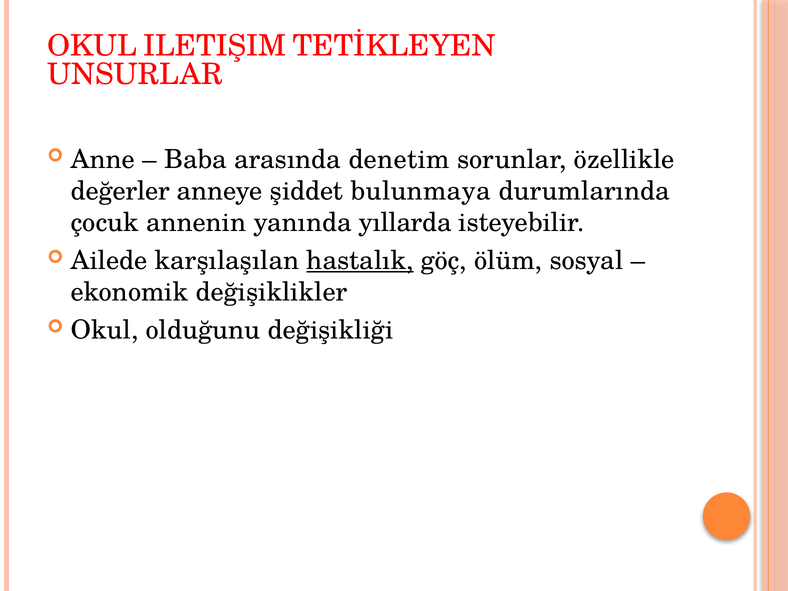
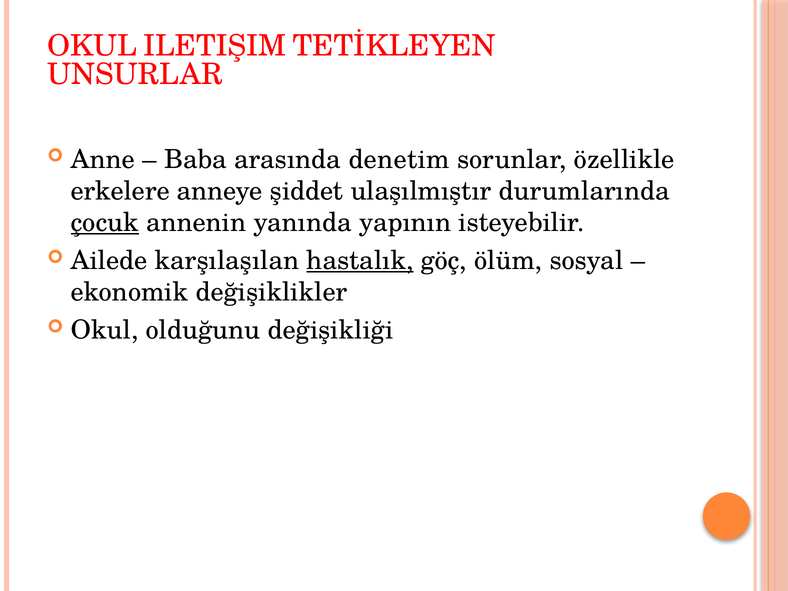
değerler: değerler -> erkelere
bulunmaya: bulunmaya -> ulaşılmıştır
çocuk underline: none -> present
yıllarda: yıllarda -> yapının
